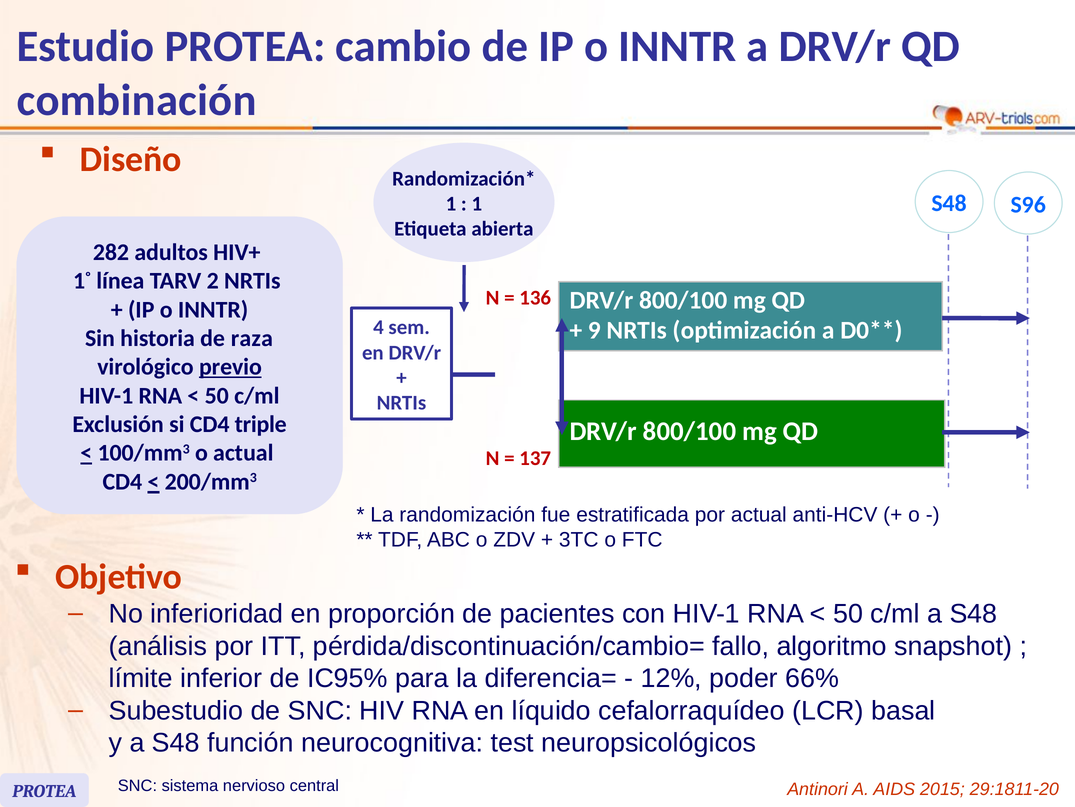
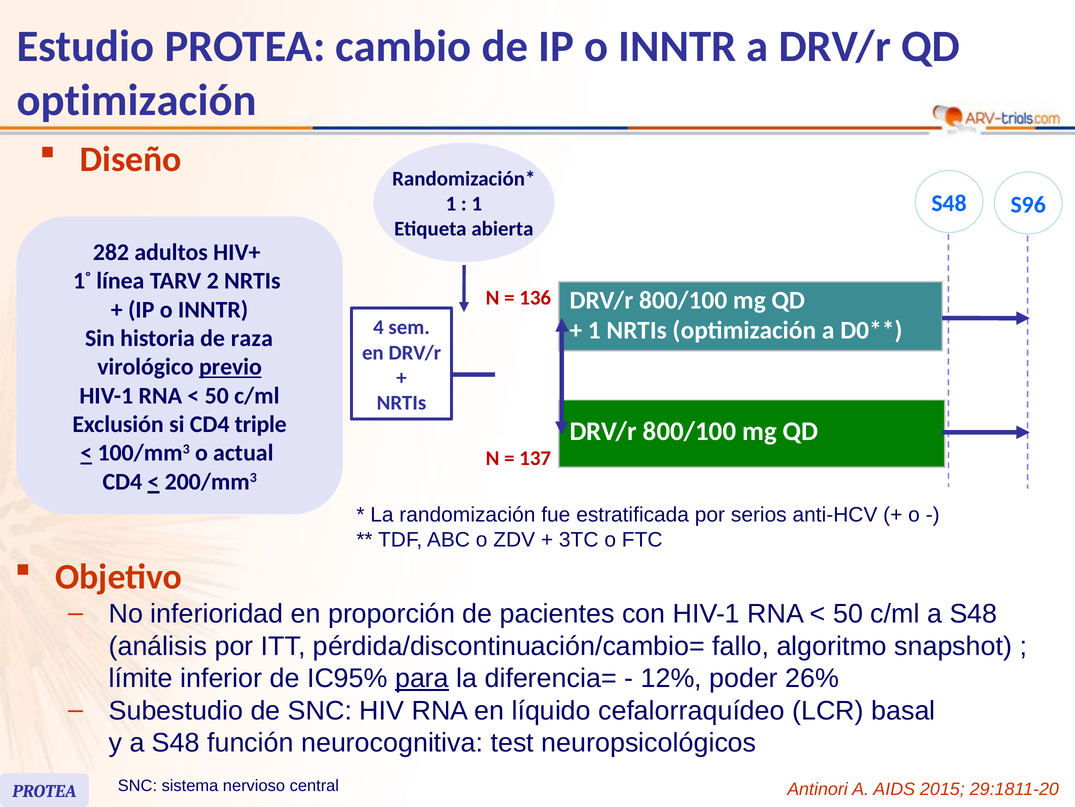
combinación at (137, 100): combinación -> optimización
9 at (594, 330): 9 -> 1
por actual: actual -> serios
para underline: none -> present
66%: 66% -> 26%
